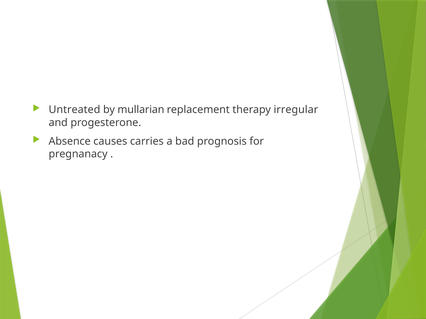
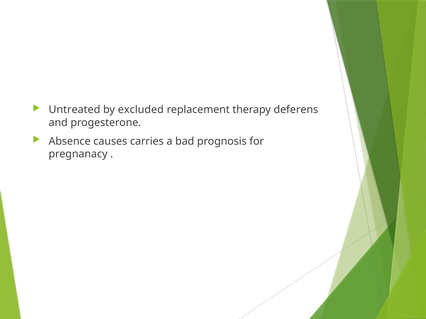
mullarian: mullarian -> excluded
irregular: irregular -> deferens
